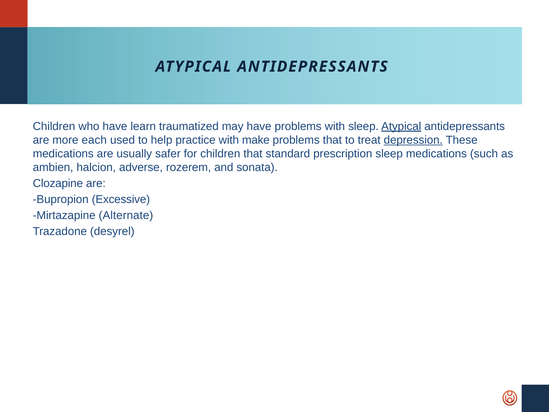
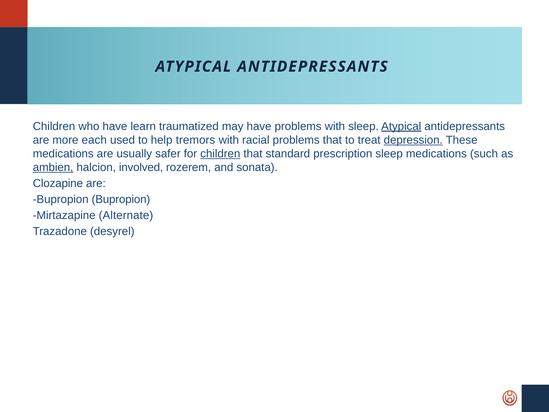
practice: practice -> tremors
make: make -> racial
children at (220, 154) underline: none -> present
ambien underline: none -> present
adverse: adverse -> involved
Bupropion Excessive: Excessive -> Bupropion
